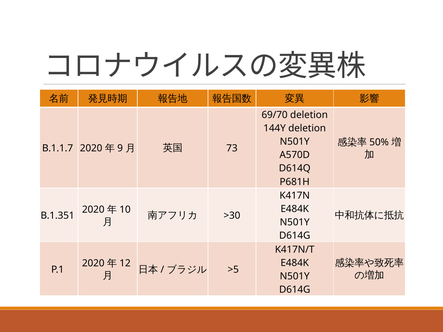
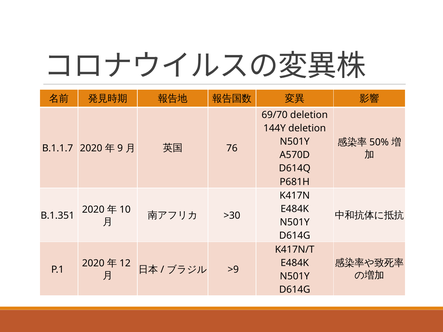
73: 73 -> 76
>5: >5 -> >9
